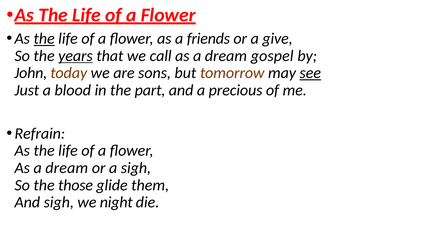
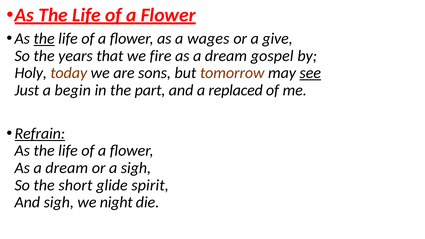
friends: friends -> wages
years underline: present -> none
call: call -> fire
John: John -> Holy
blood: blood -> begin
precious: precious -> replaced
Refrain underline: none -> present
those: those -> short
them: them -> spirit
